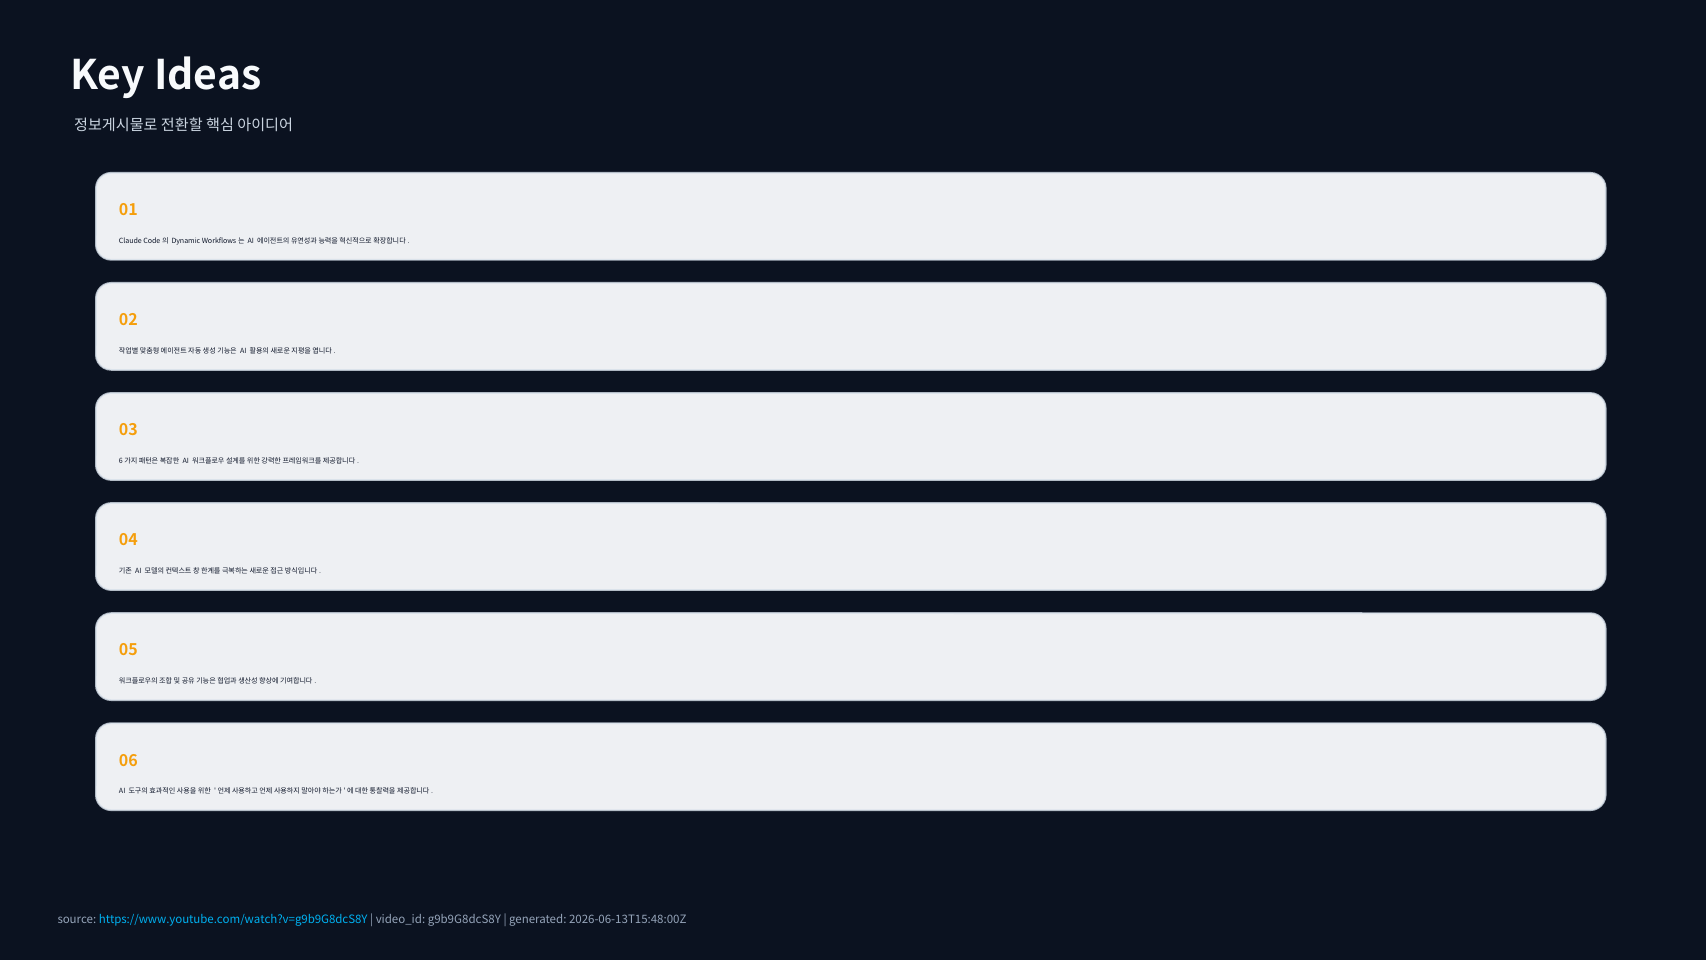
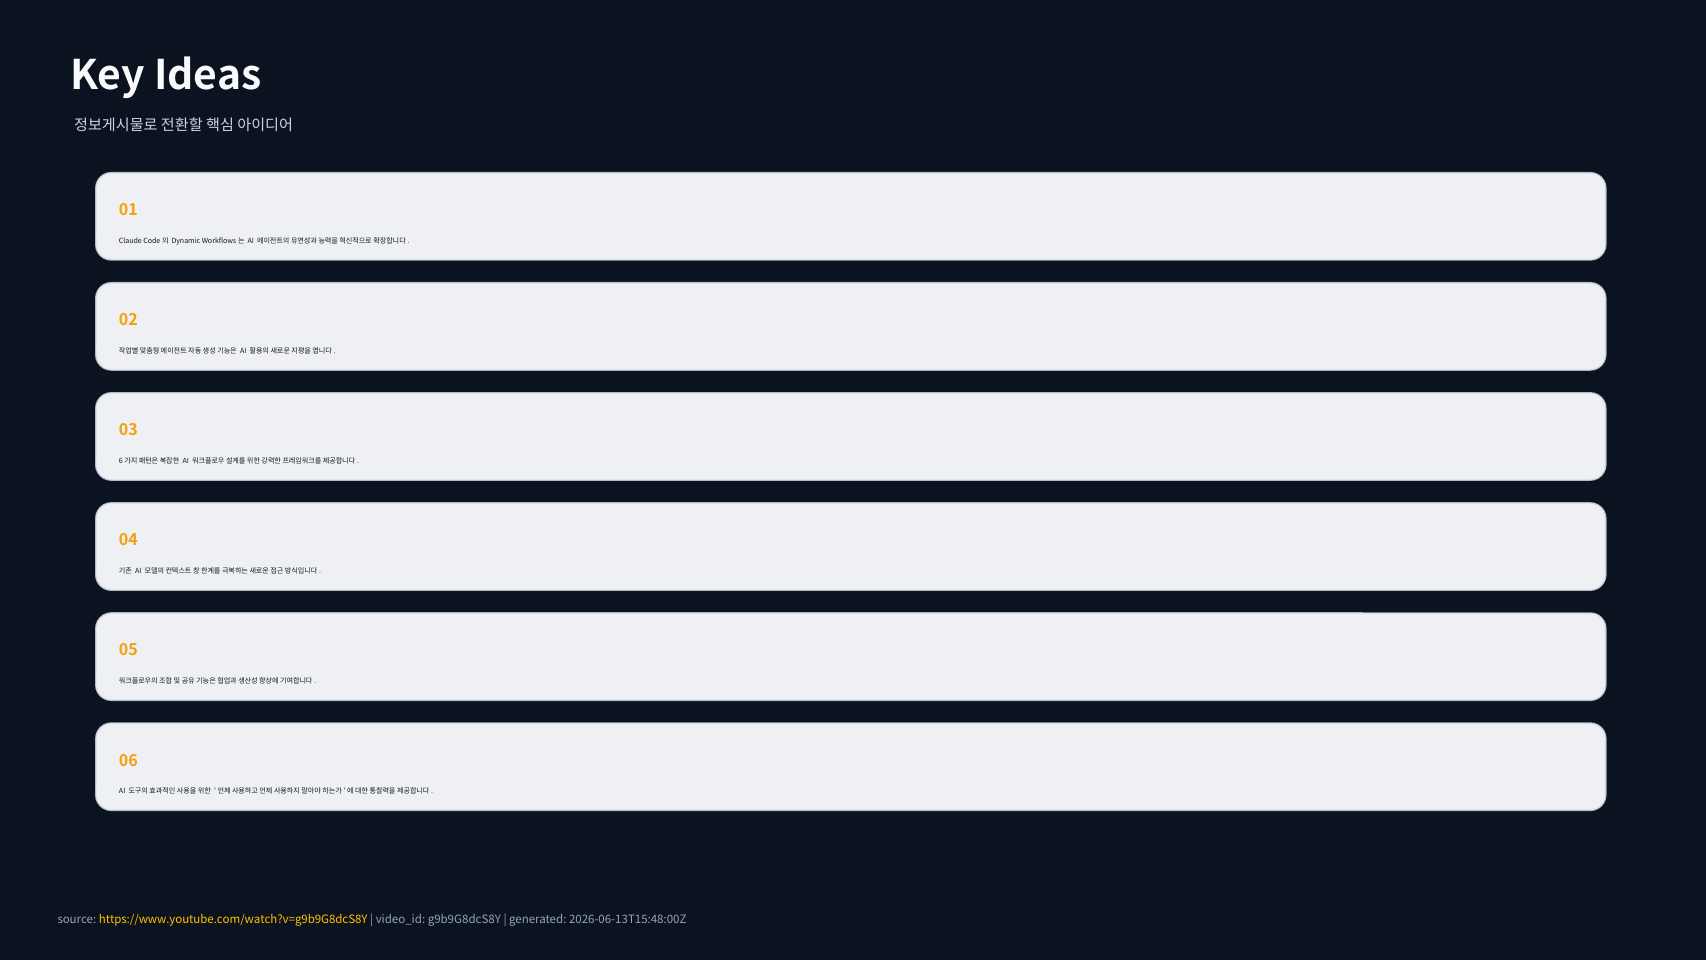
https://www.youtube.com/watch?v=g9b9G8dcS8Y colour: light blue -> yellow
